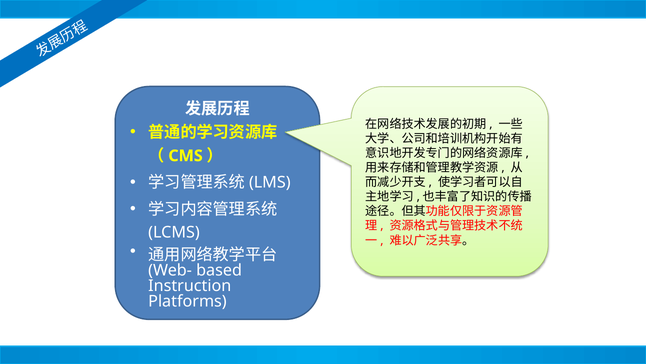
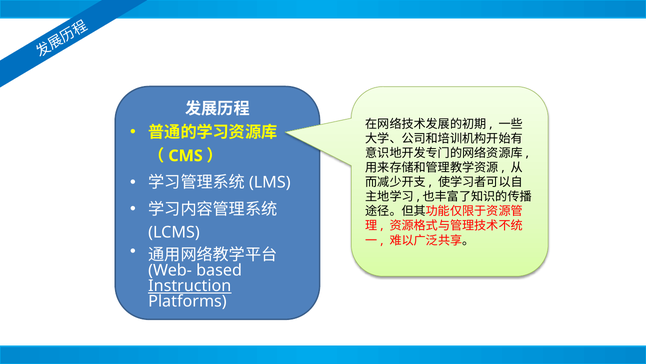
Instruction underline: none -> present
